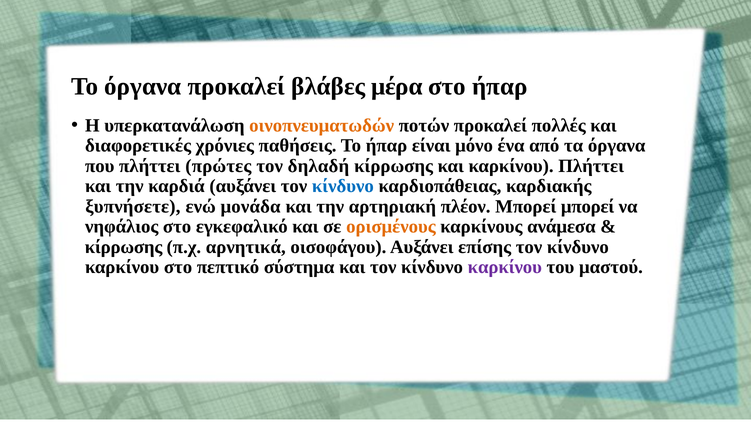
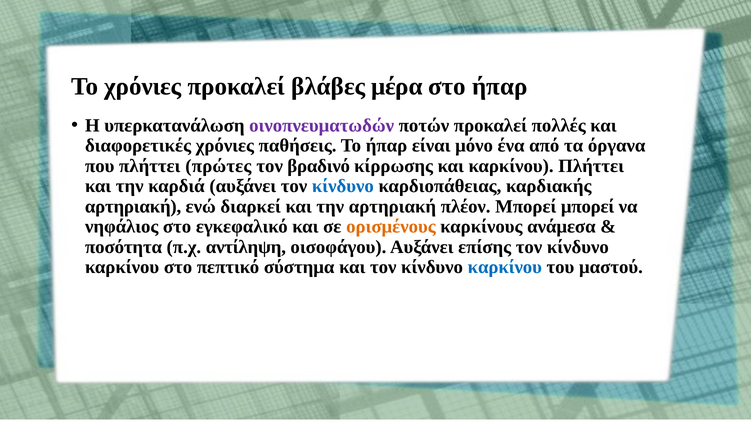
Το όργανα: όργανα -> χρόνιες
οινοπνευματωδών colour: orange -> purple
δηλαδή: δηλαδή -> βραδινό
ξυπνήσετε at (133, 207): ξυπνήσετε -> αρτηριακή
μονάδα: μονάδα -> διαρκεί
κίρρωσης at (124, 247): κίρρωσης -> ποσότητα
αρνητικά: αρνητικά -> αντίληψη
καρκίνου at (505, 267) colour: purple -> blue
